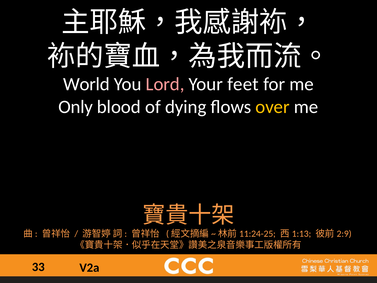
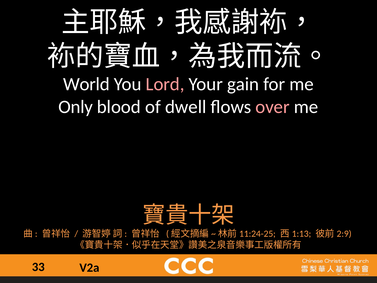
feet: feet -> gain
dying: dying -> dwell
over colour: yellow -> pink
